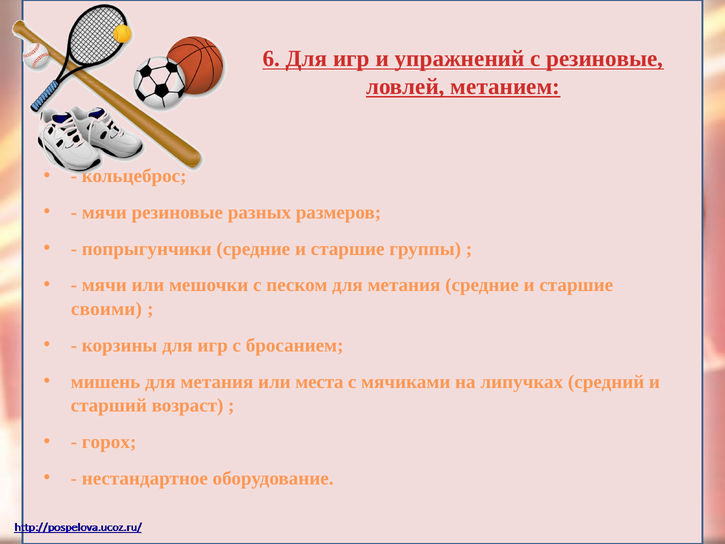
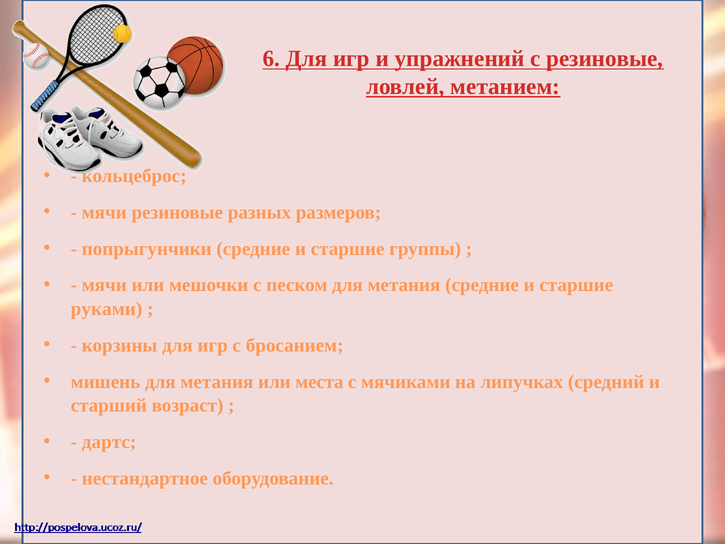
своими: своими -> руками
горох: горох -> дартс
